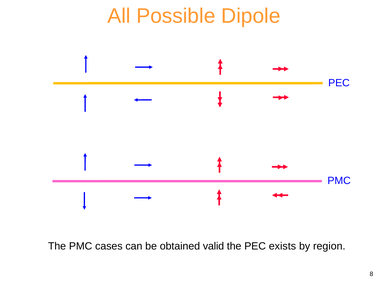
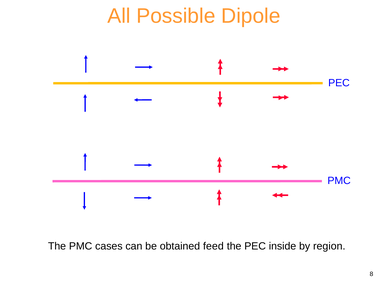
valid: valid -> feed
exists: exists -> inside
